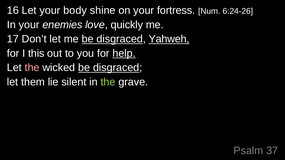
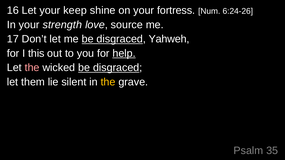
body: body -> keep
enemies: enemies -> strength
quickly: quickly -> source
Yahweh underline: present -> none
the at (108, 82) colour: light green -> yellow
37: 37 -> 35
